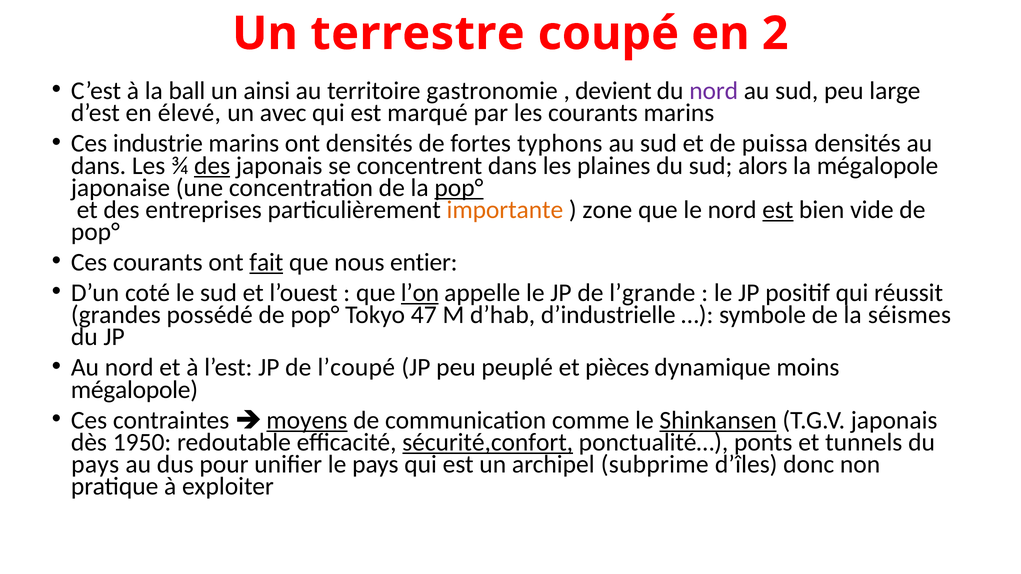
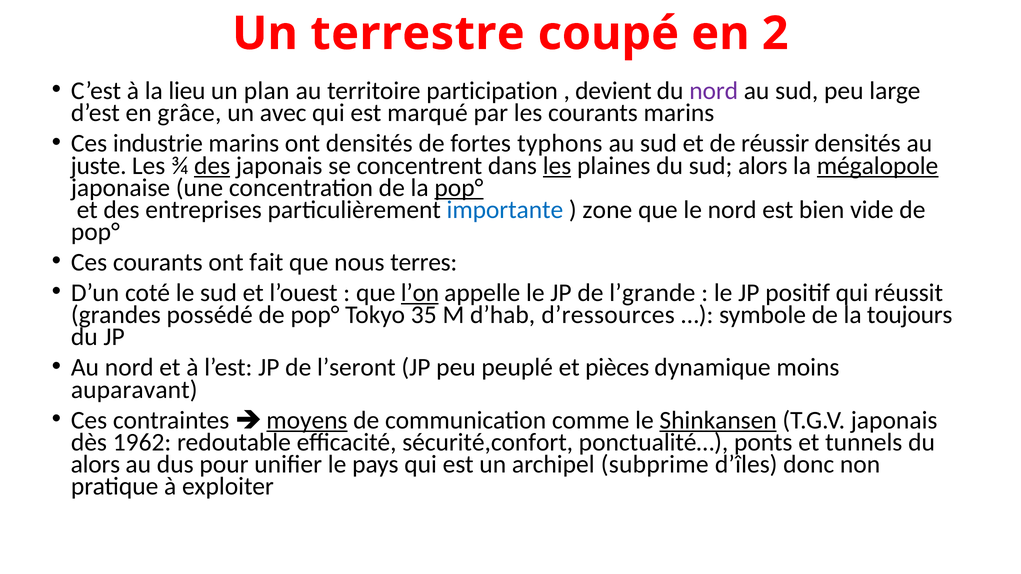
ball: ball -> lieu
ainsi: ainsi -> plan
gastronomie: gastronomie -> participation
élevé: élevé -> grâce
puissa: puissa -> réussir
dans at (99, 166): dans -> juste
les at (557, 166) underline: none -> present
mégalopole at (878, 166) underline: none -> present
importante colour: orange -> blue
est at (778, 210) underline: present -> none
fait underline: present -> none
entier: entier -> terres
47: 47 -> 35
d’industrielle: d’industrielle -> d’ressources
séismes: séismes -> toujours
l’coupé: l’coupé -> l’seront
mégalopole at (134, 390): mégalopole -> auparavant
1950: 1950 -> 1962
sécurité,confort underline: present -> none
pays at (95, 464): pays -> alors
